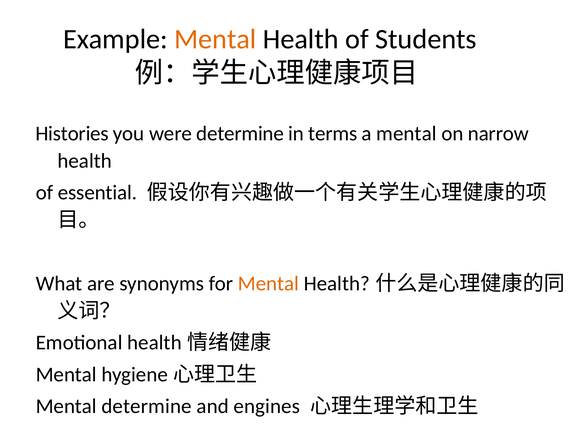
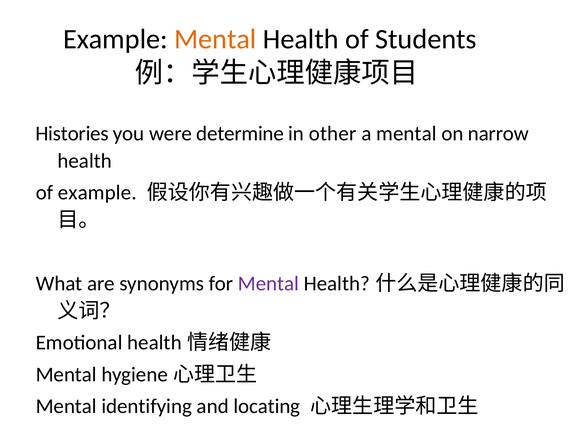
terms: terms -> other
of essential: essential -> example
Mental at (268, 284) colour: orange -> purple
Mental determine: determine -> identifying
engines: engines -> locating
